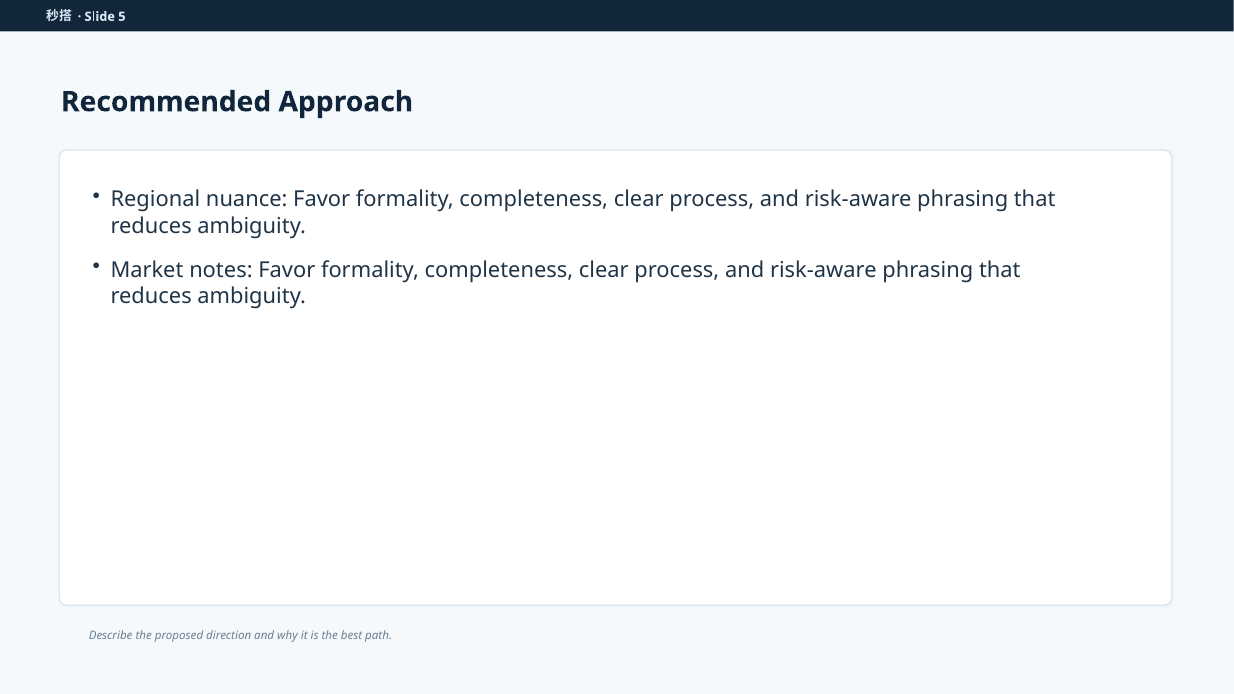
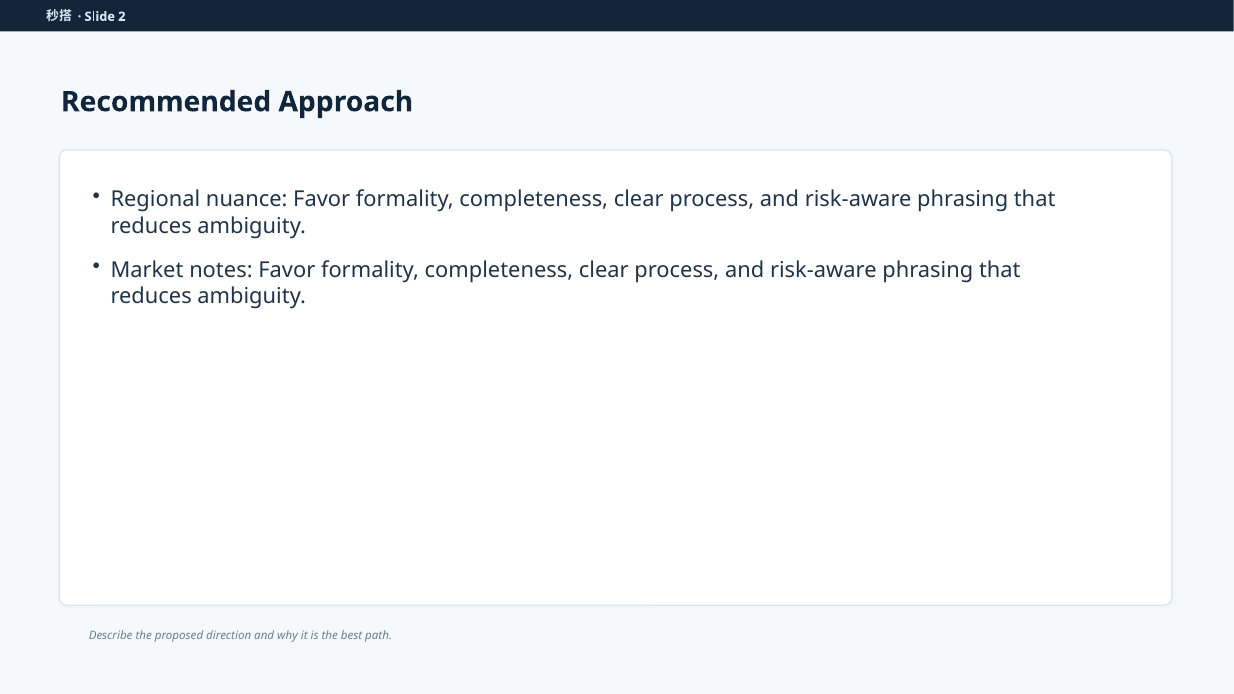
5: 5 -> 2
